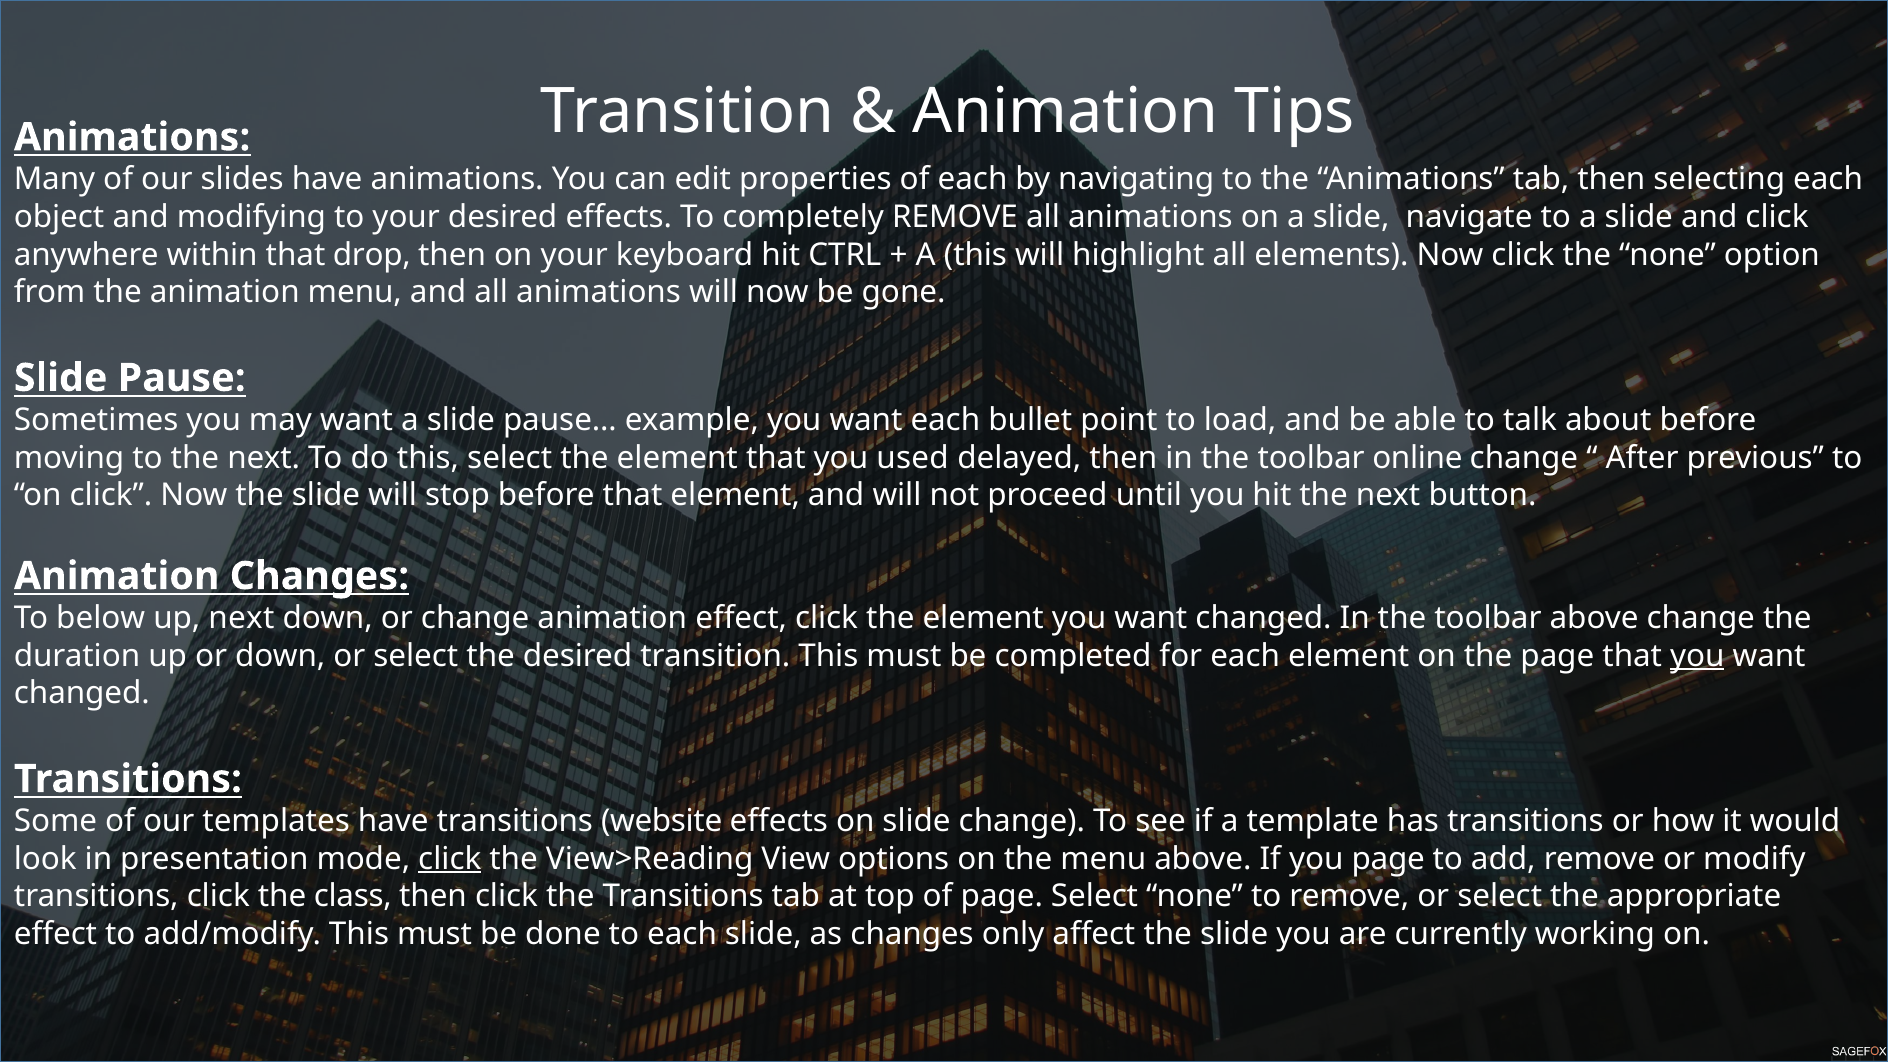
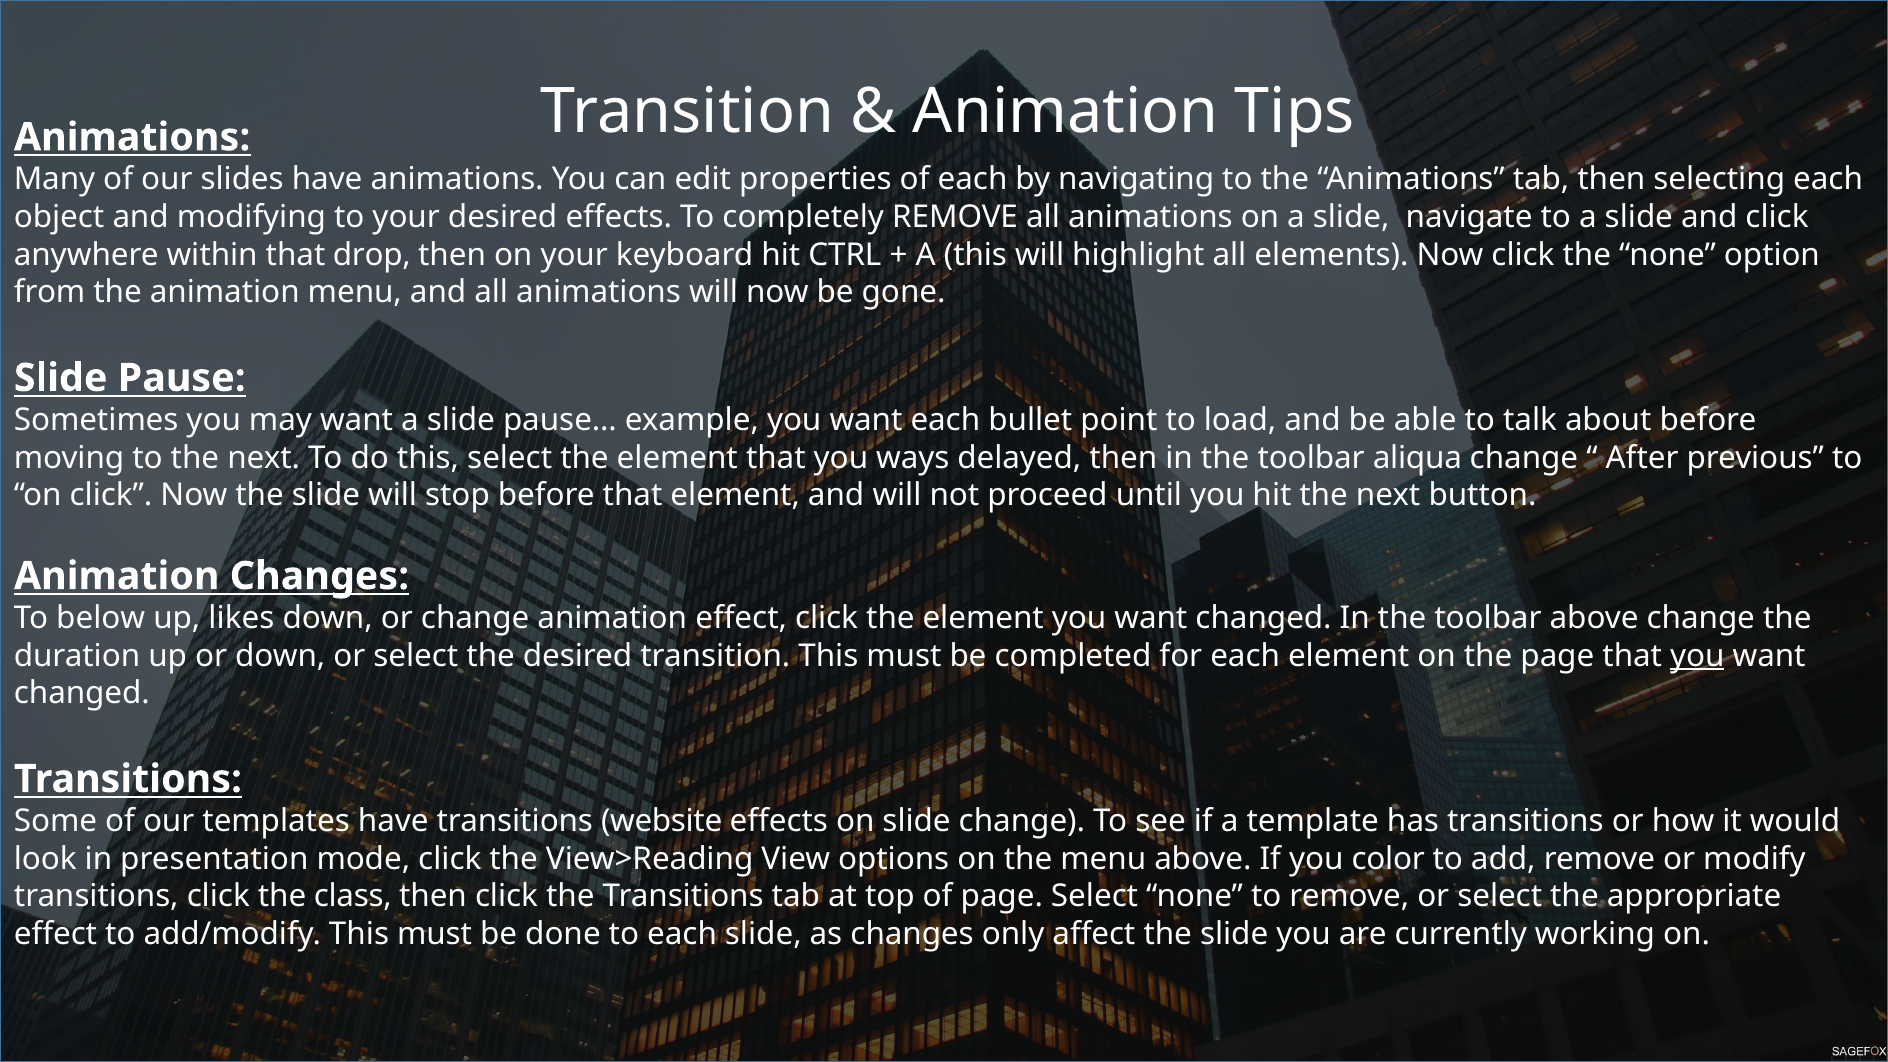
used: used -> ways
online: online -> aliqua
up next: next -> likes
click at (450, 859) underline: present -> none
you page: page -> color
